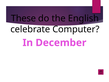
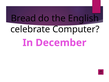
These: These -> Bread
